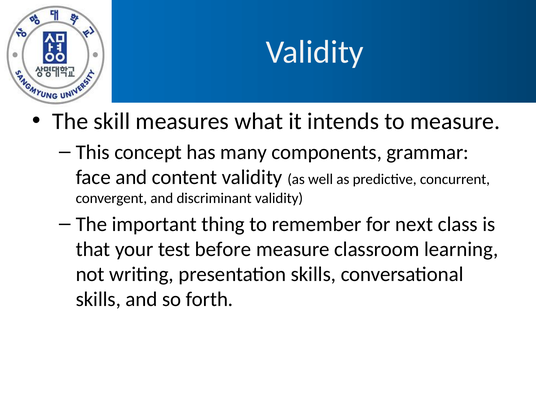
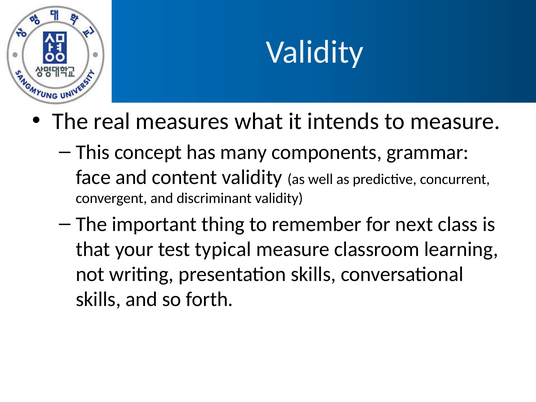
skill: skill -> real
before: before -> typical
